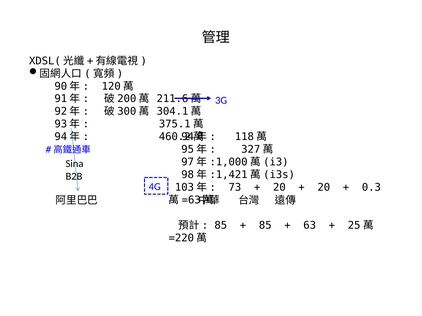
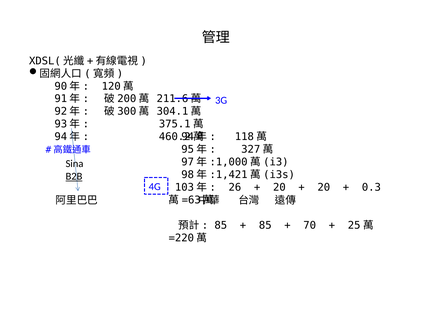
B2B underline: none -> present
73: 73 -> 26
63: 63 -> 70
